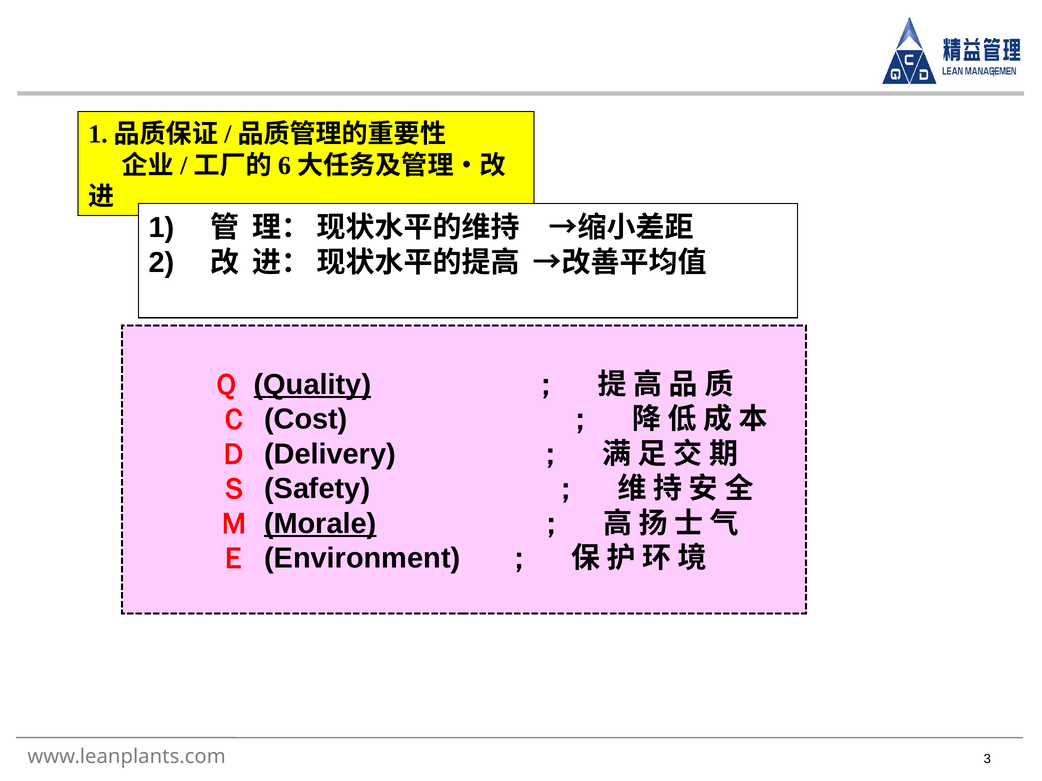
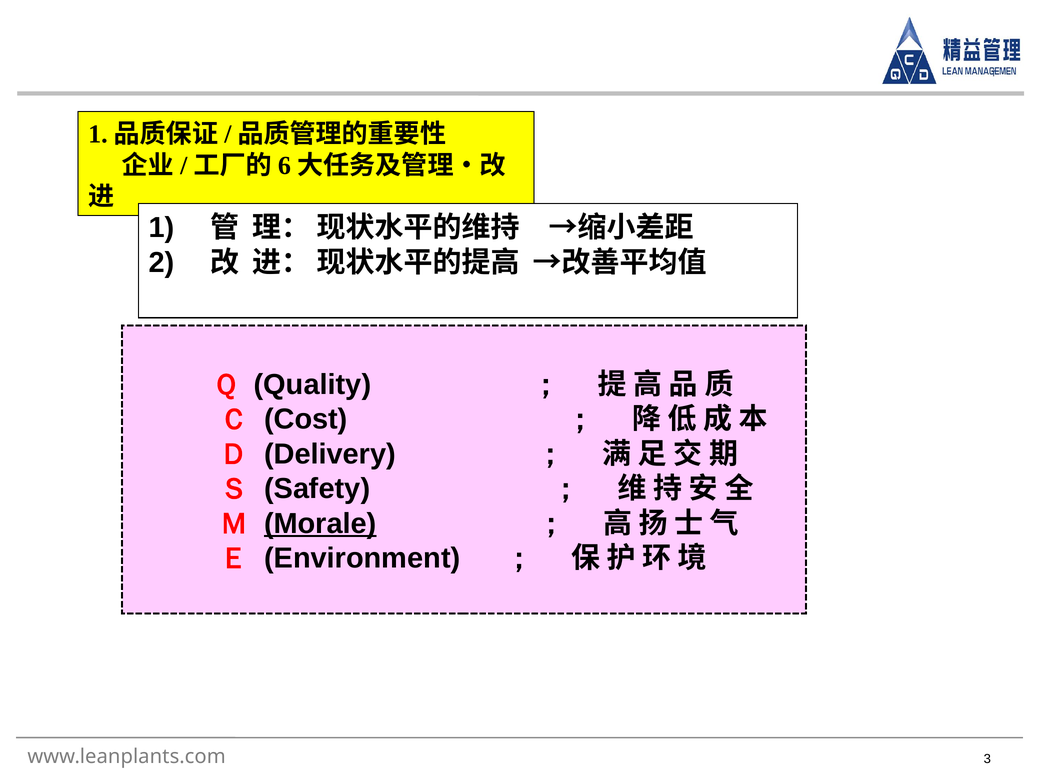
Quality underline: present -> none
